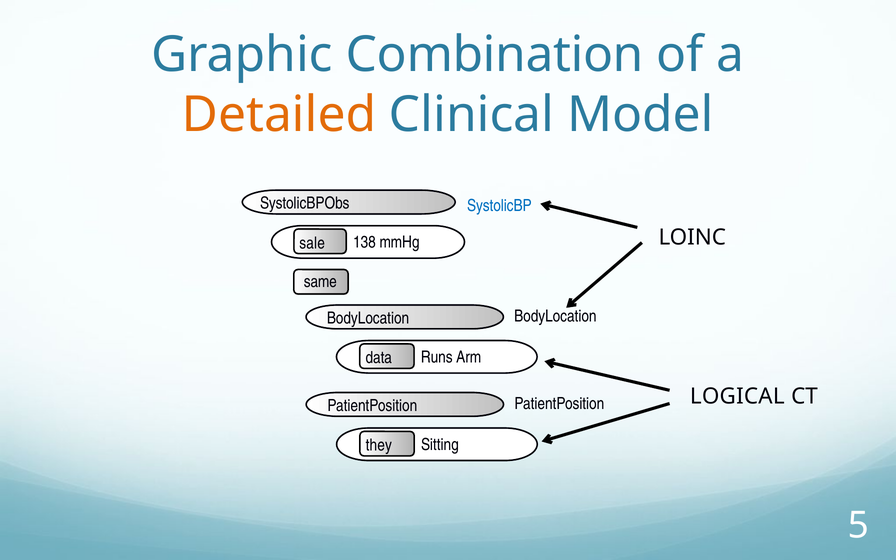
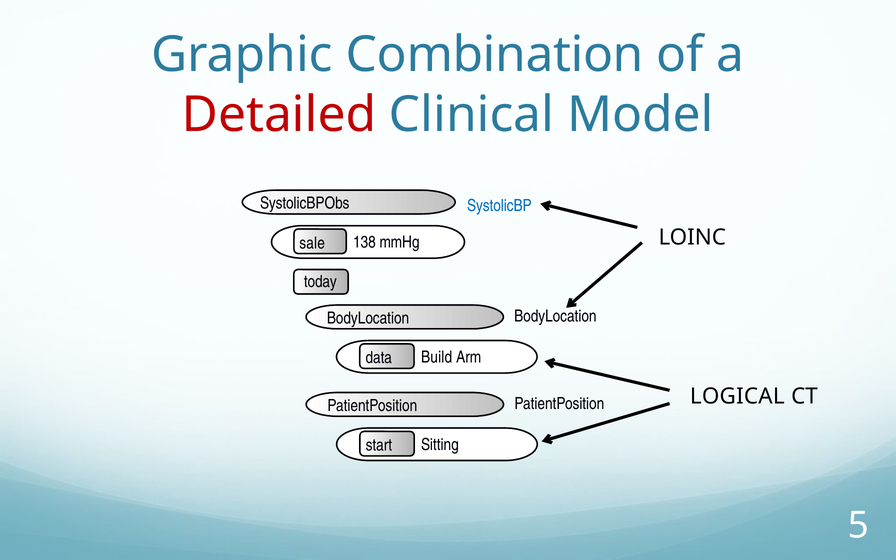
Detailed colour: orange -> red
same: same -> today
Runs: Runs -> Build
they: they -> start
